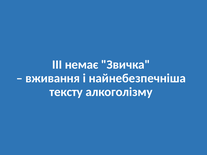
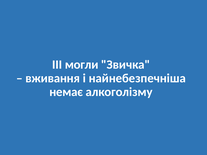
немає: немає -> могли
тексту: тексту -> немає
